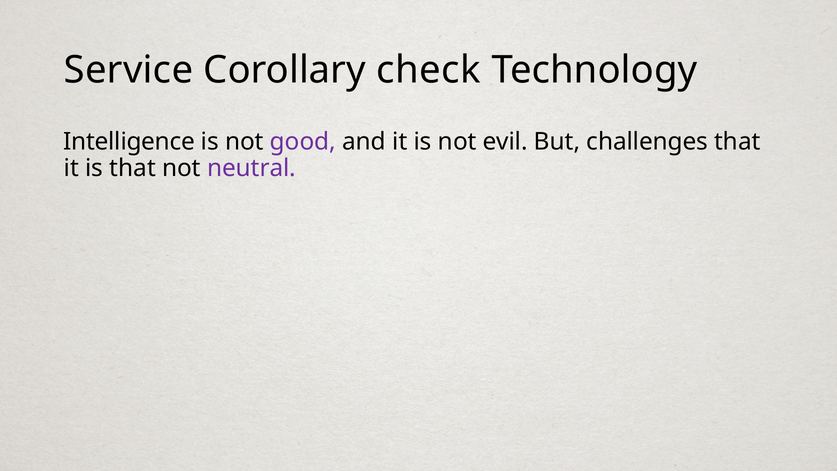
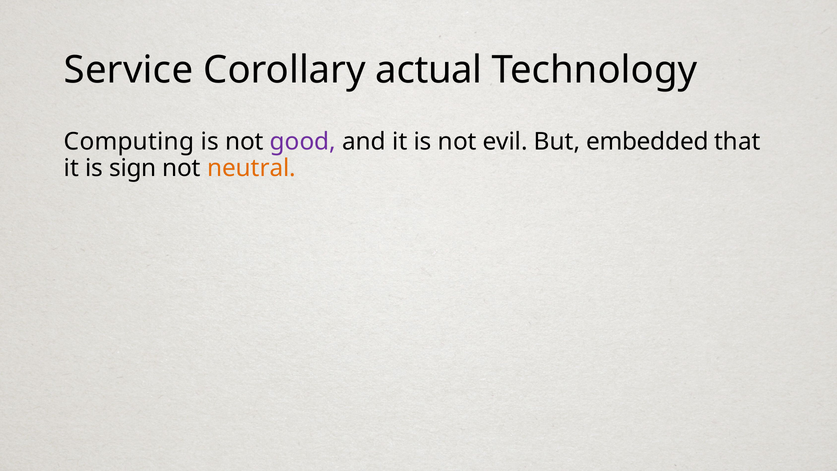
check: check -> actual
Intelligence: Intelligence -> Computing
challenges: challenges -> embedded
is that: that -> sign
neutral colour: purple -> orange
